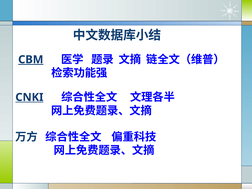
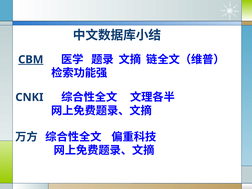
CNKI underline: present -> none
